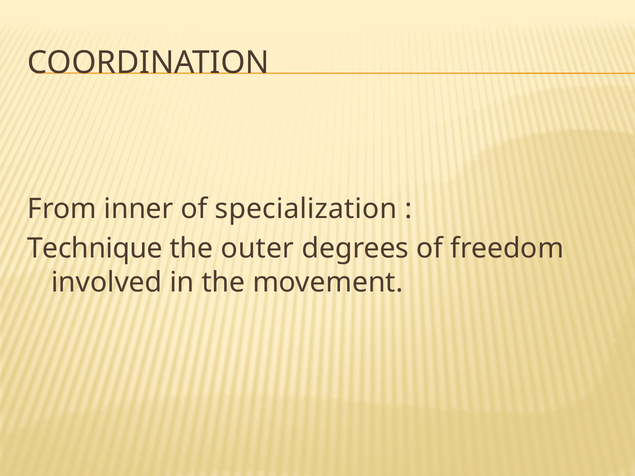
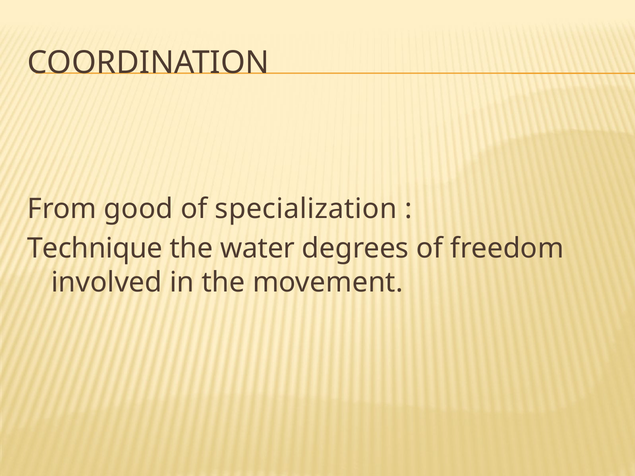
inner: inner -> good
outer: outer -> water
